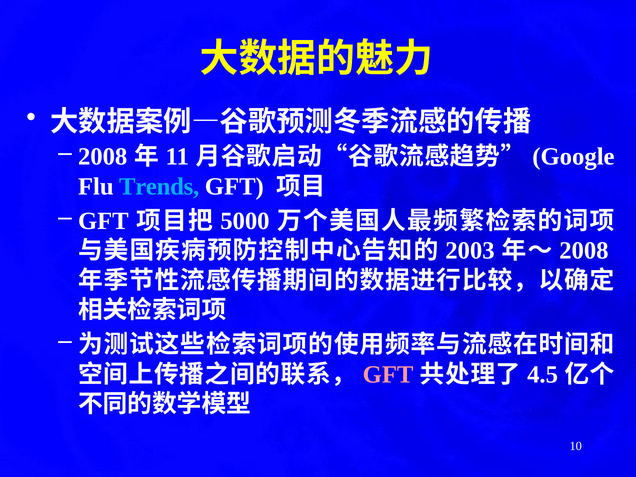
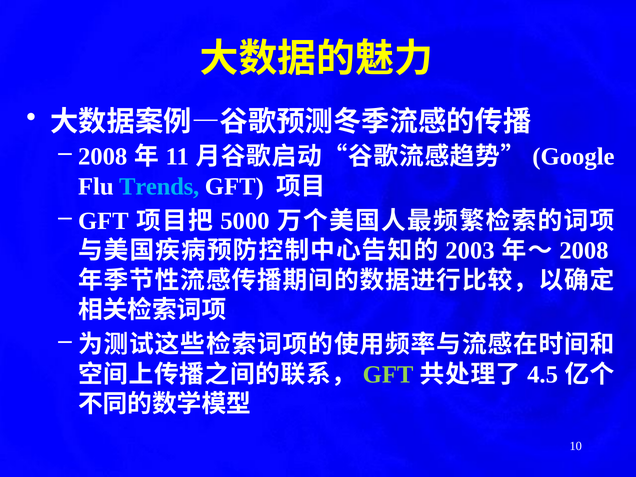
GFT at (388, 374) colour: pink -> light green
